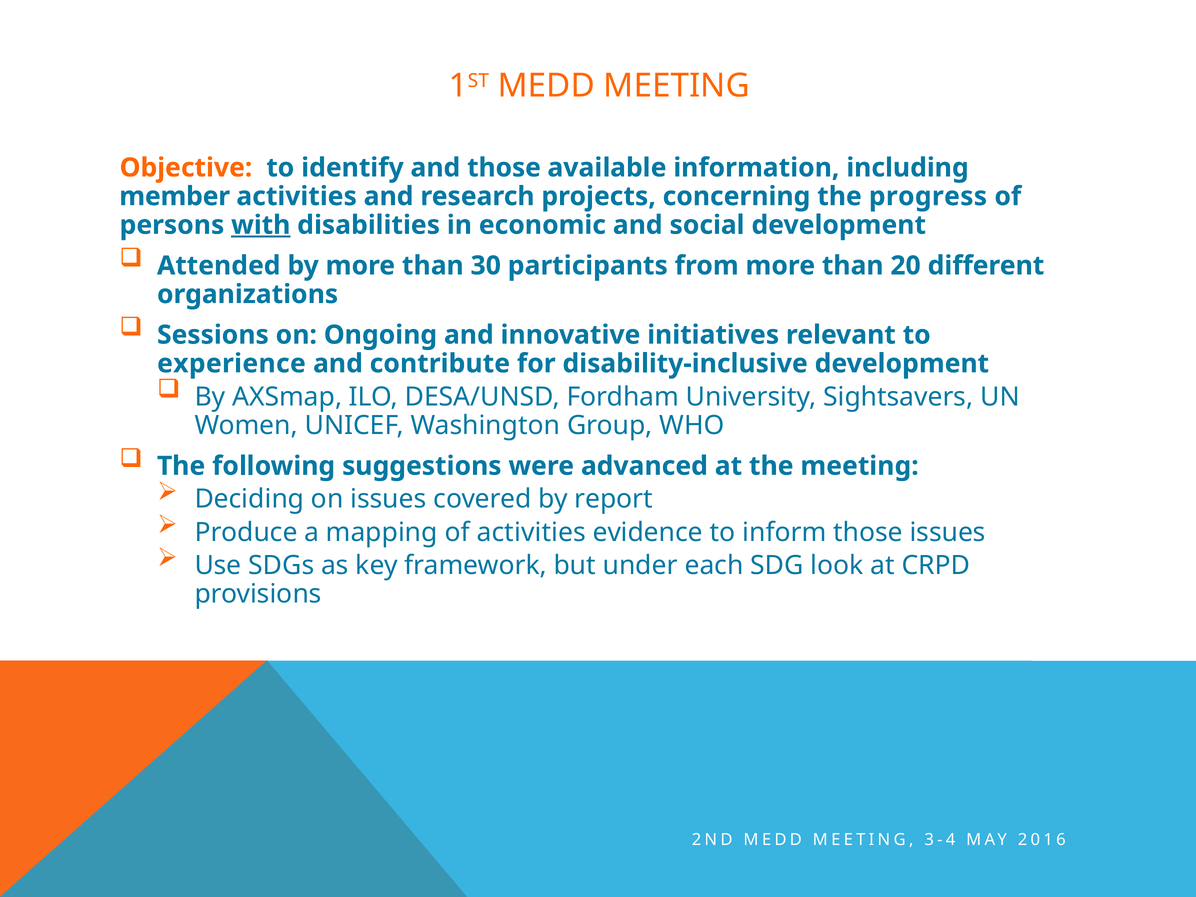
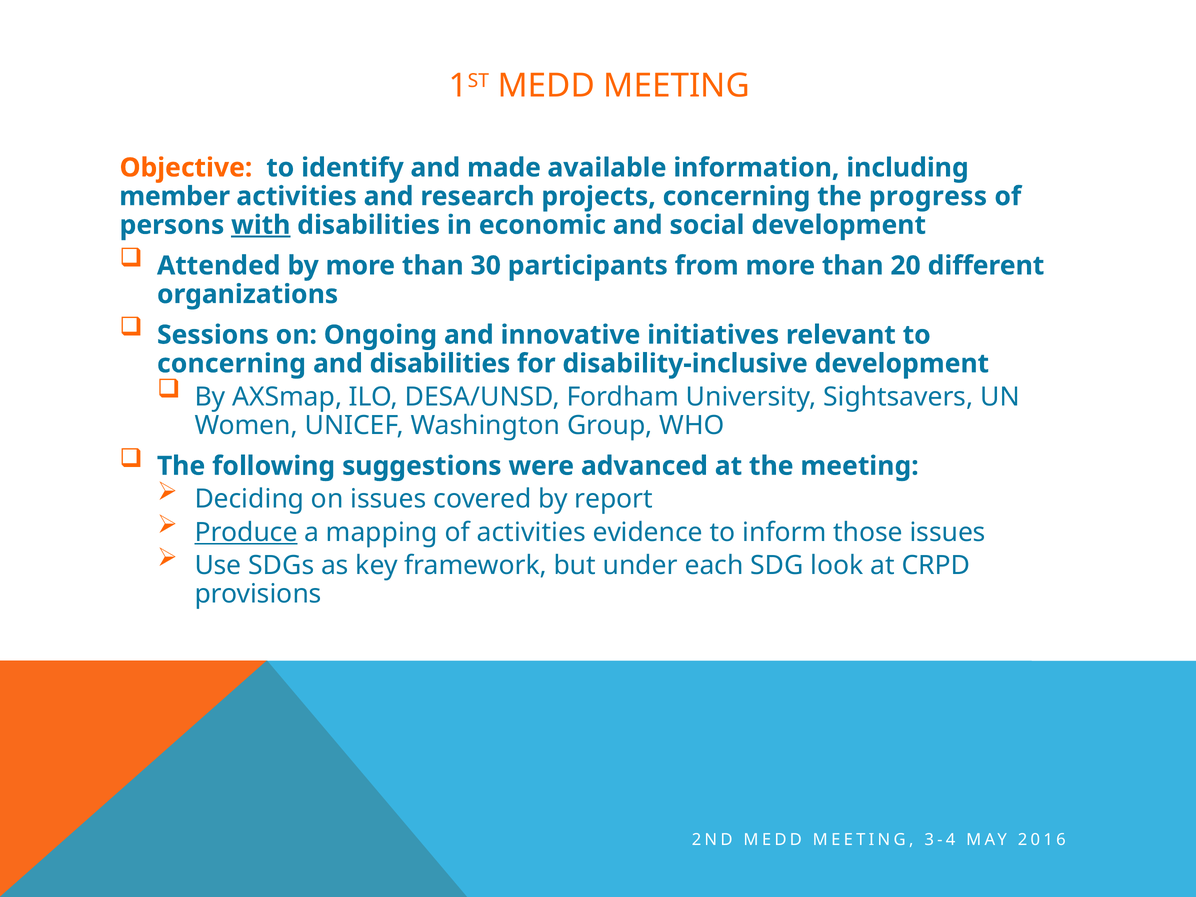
and those: those -> made
experience at (231, 364): experience -> concerning
and contribute: contribute -> disabilities
Produce underline: none -> present
